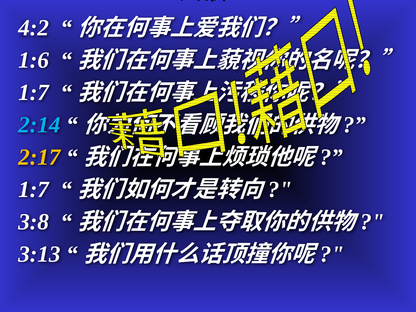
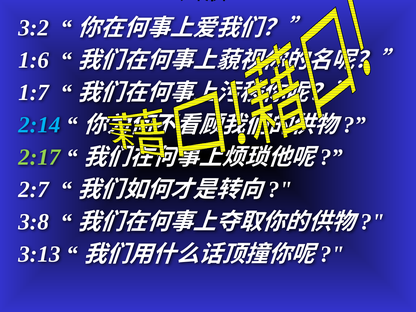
4:2: 4:2 -> 3:2
2:17 colour: yellow -> light green
1:7 at (34, 190): 1:7 -> 2:7
